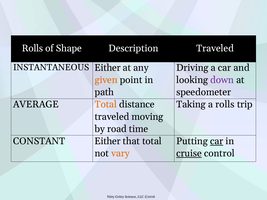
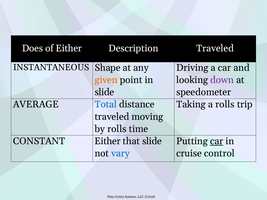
Rolls at (33, 48): Rolls -> Does
of Shape: Shape -> Either
INSTANTANEOUS Either: Either -> Shape
path at (104, 92): path -> slide
Total at (106, 105) colour: orange -> blue
by road: road -> rolls
that total: total -> slide
vary colour: orange -> blue
cruise underline: present -> none
